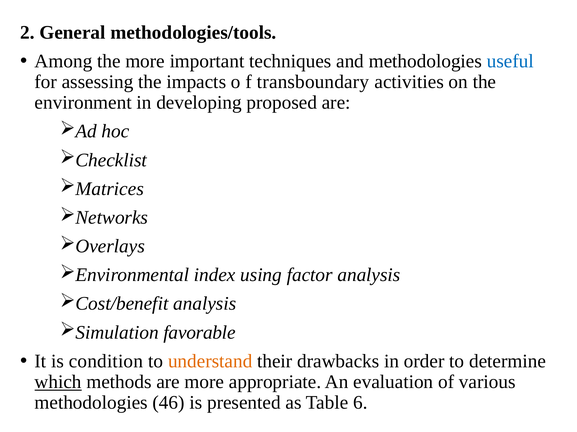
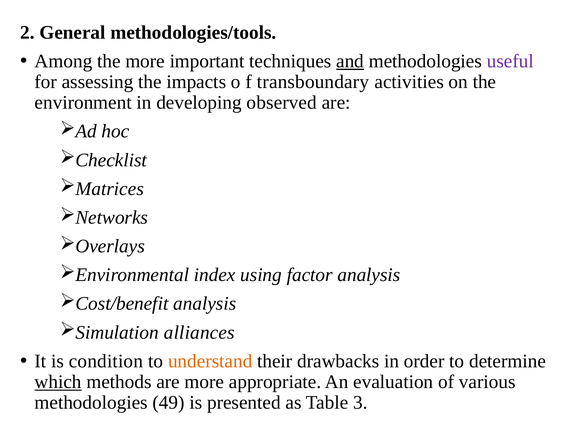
and underline: none -> present
useful colour: blue -> purple
proposed: proposed -> observed
favorable: favorable -> alliances
46: 46 -> 49
6: 6 -> 3
